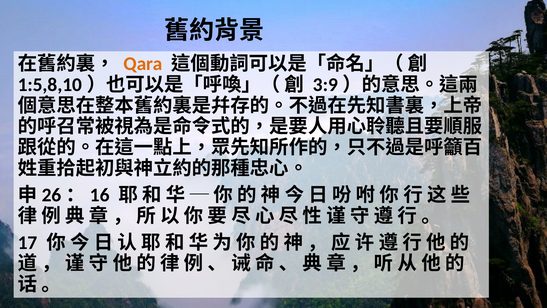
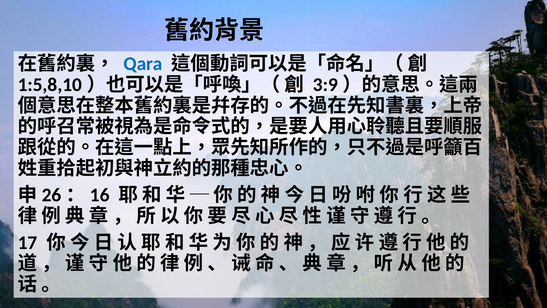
Qara colour: orange -> blue
